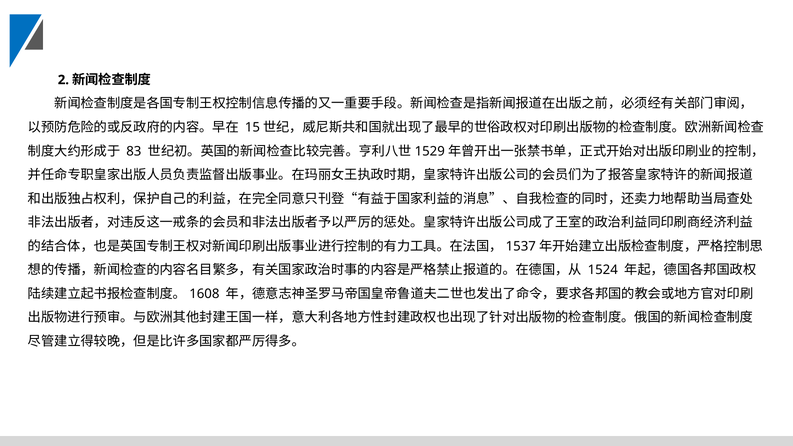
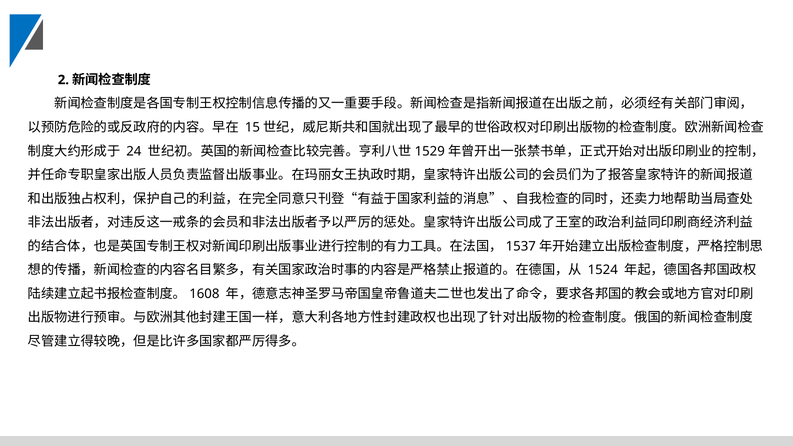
83: 83 -> 24
